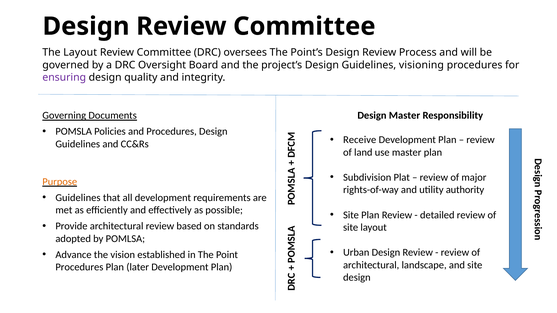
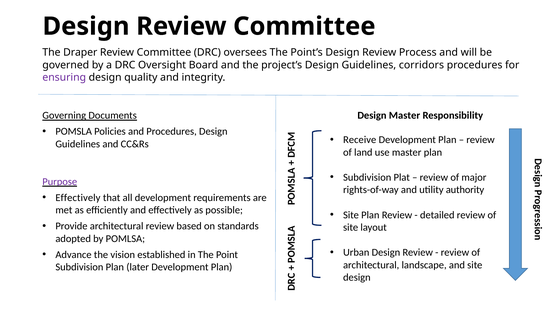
The Layout: Layout -> Draper
visioning: visioning -> corridors
Purpose colour: orange -> purple
Guidelines at (78, 198): Guidelines -> Effectively
Procedures at (79, 267): Procedures -> Subdivision
